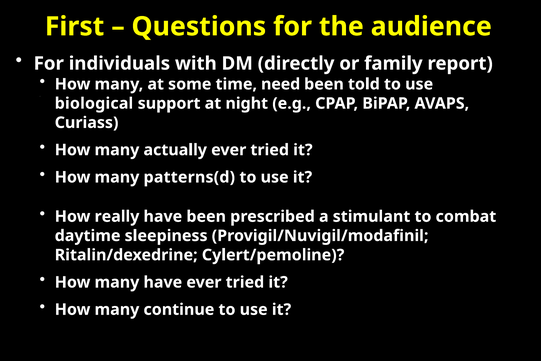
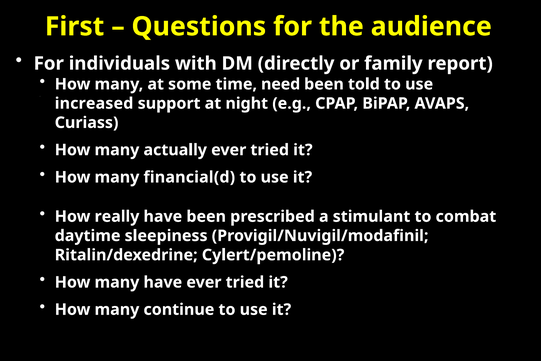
biological: biological -> increased
patterns(d: patterns(d -> financial(d
